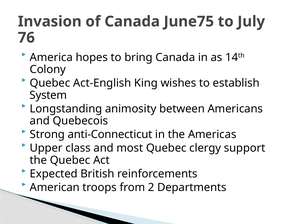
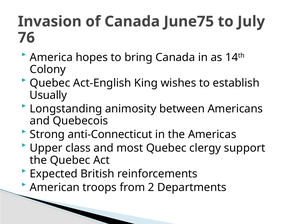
System: System -> Usually
